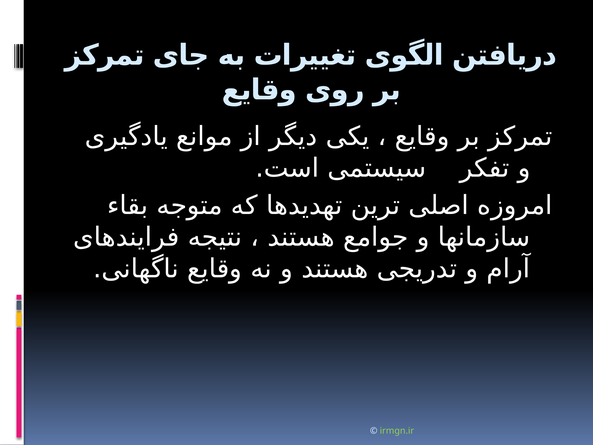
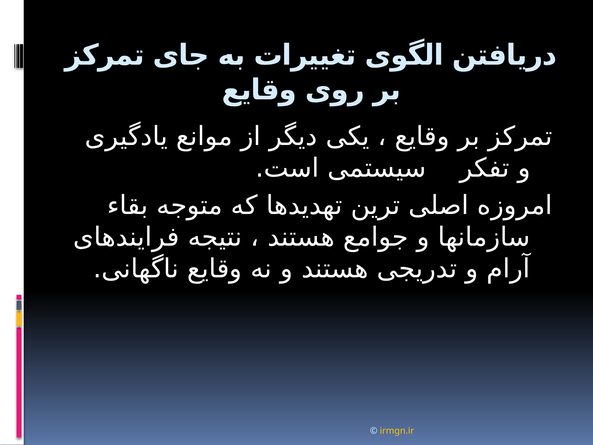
irmgn.ir colour: light green -> yellow
